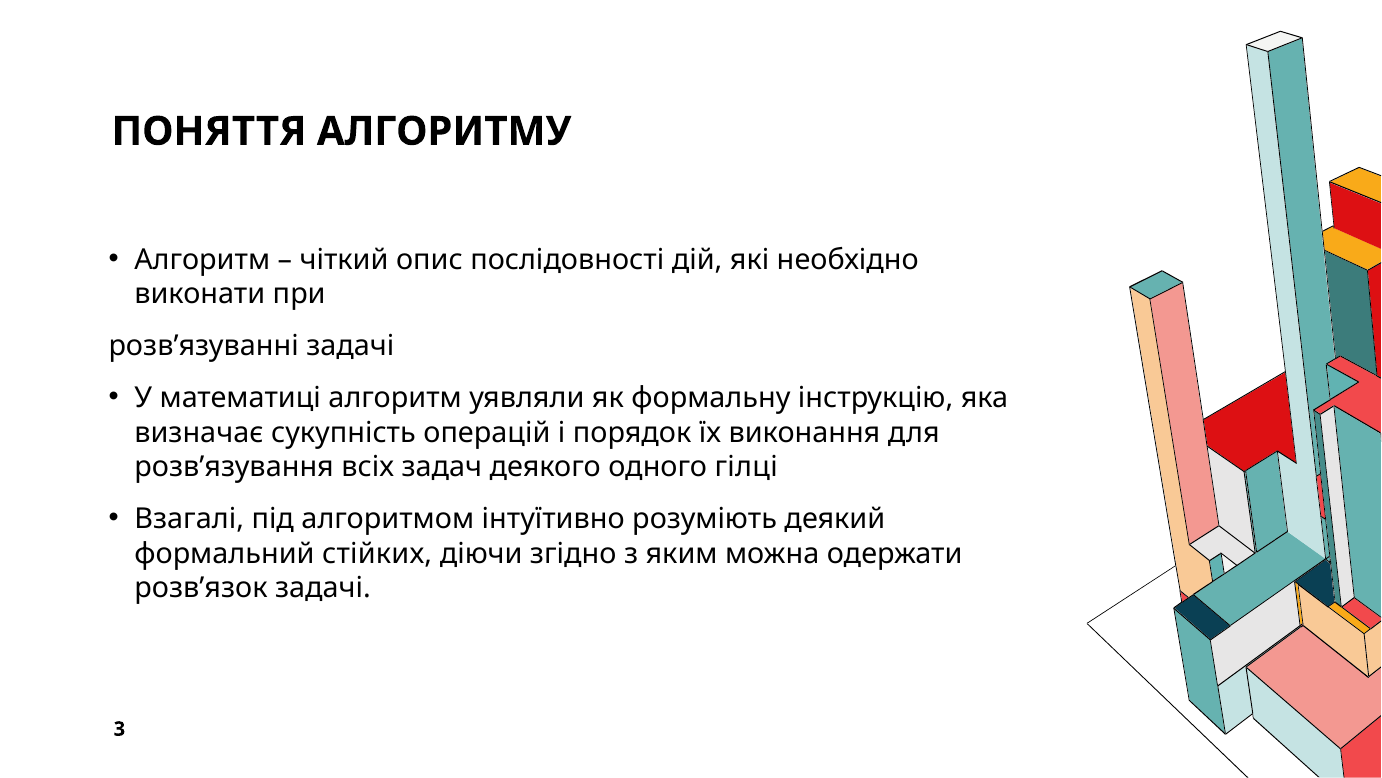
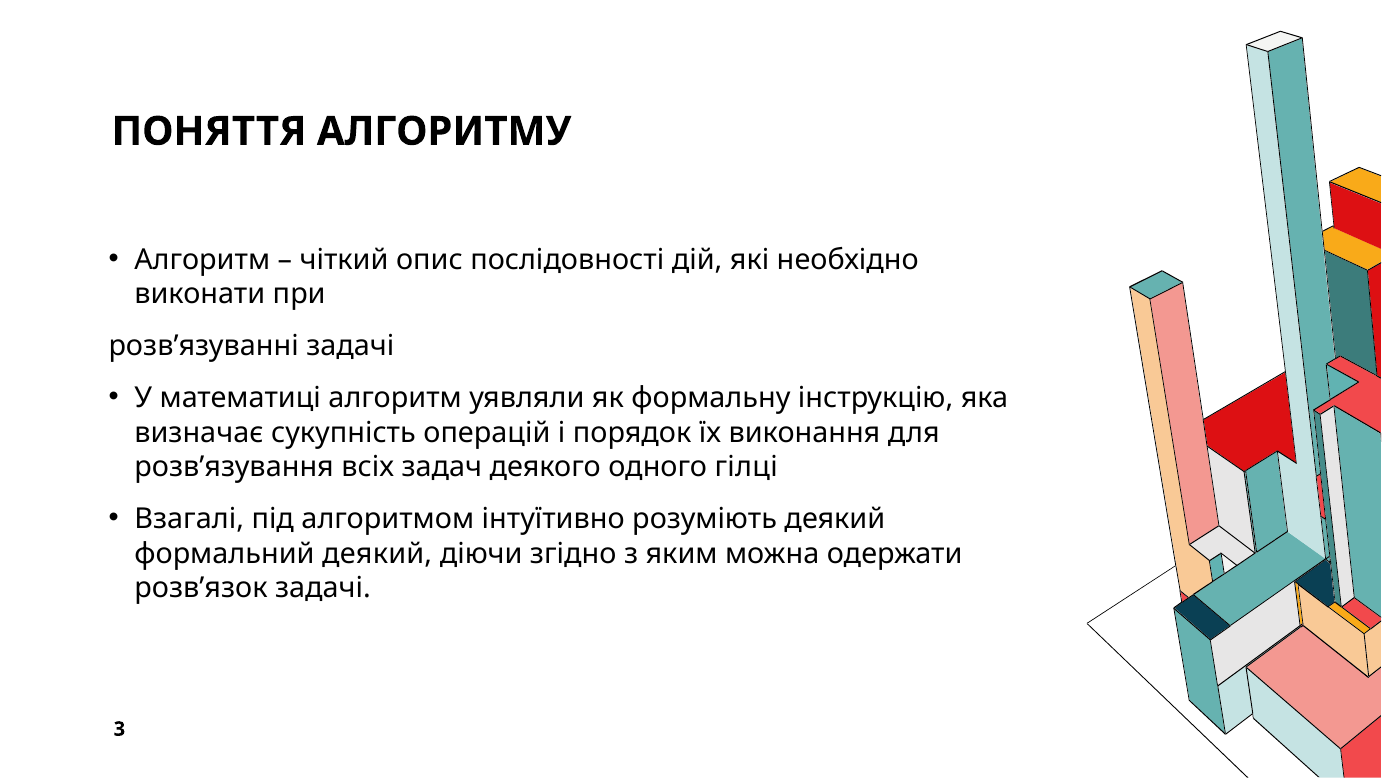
формальний стійких: стійких -> деякий
